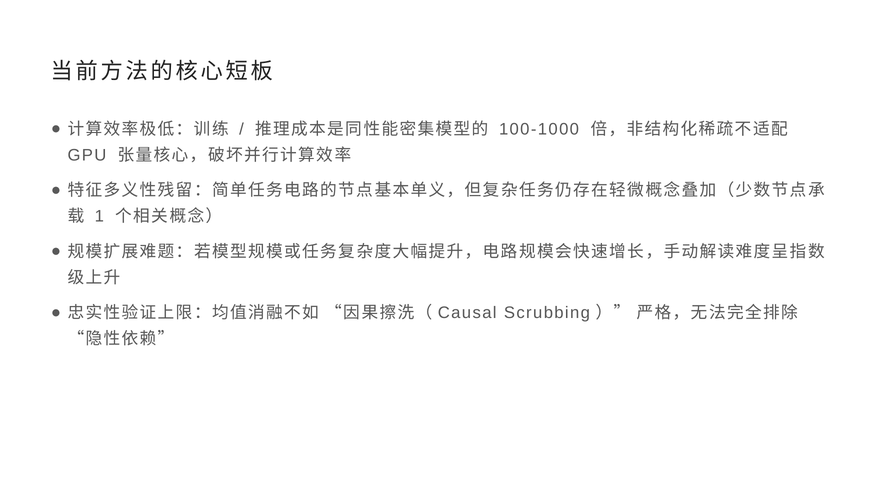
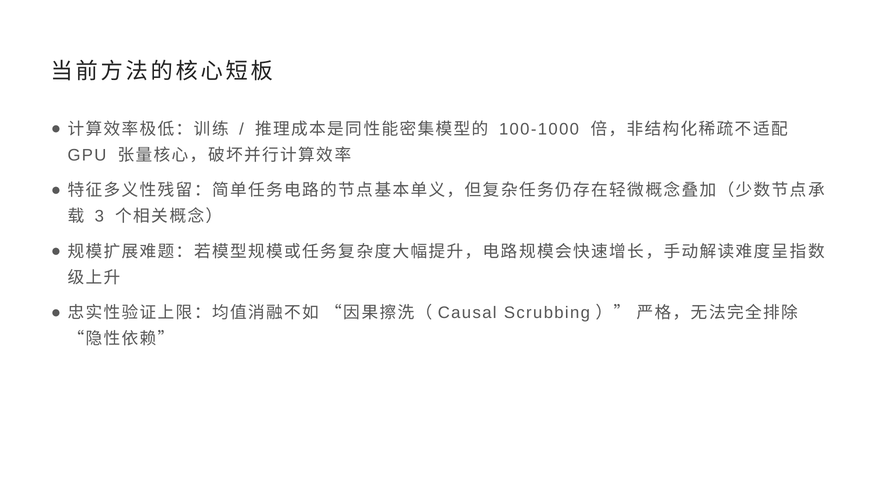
1: 1 -> 3
